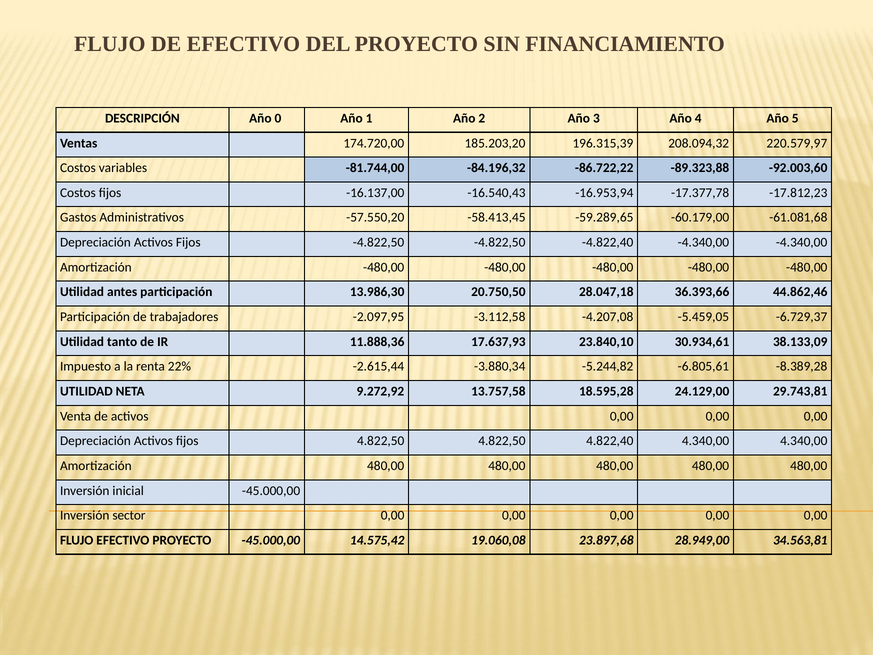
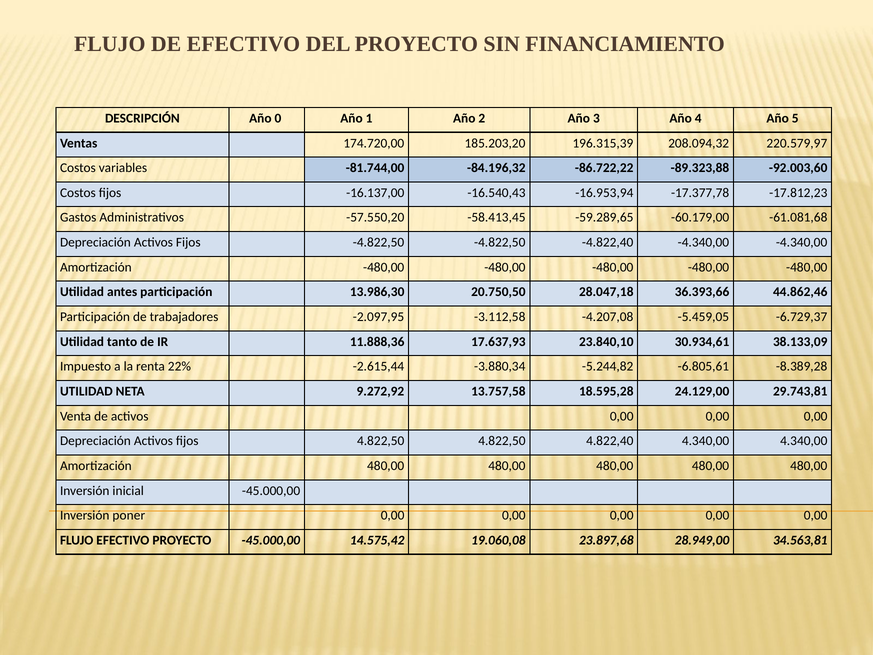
sector: sector -> poner
